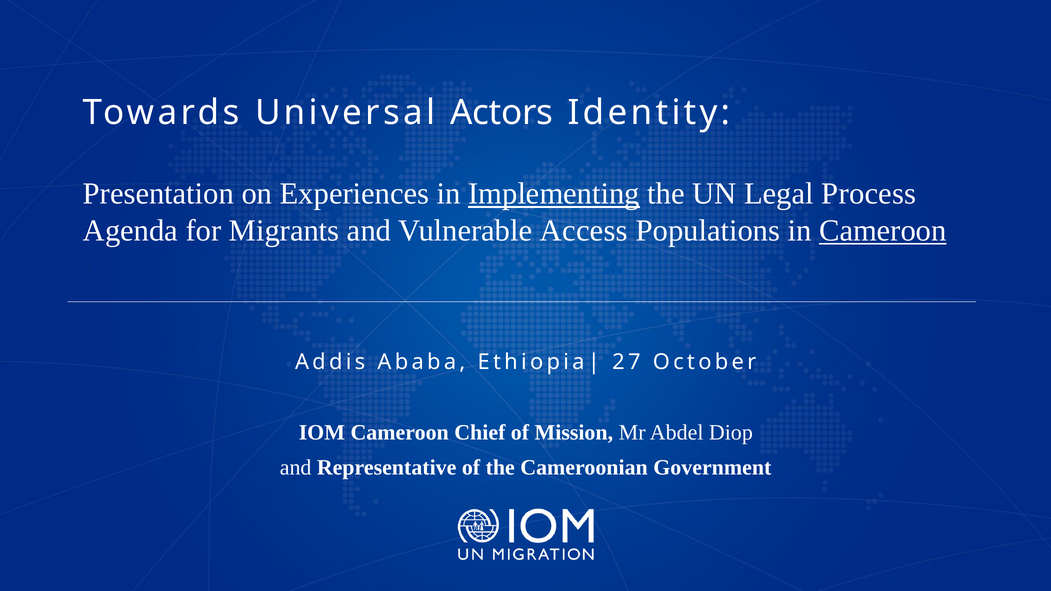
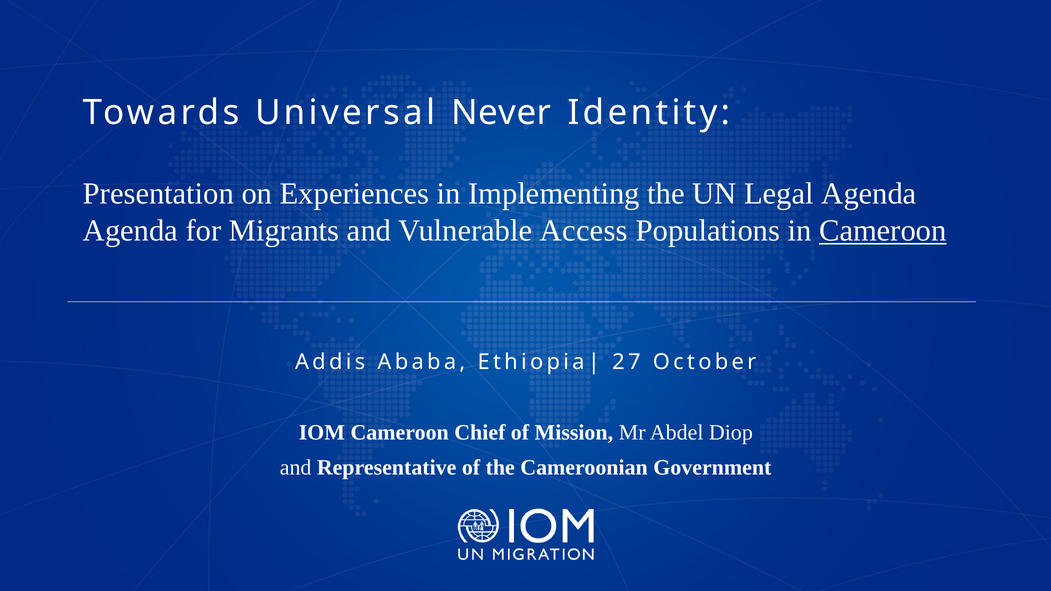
Actors: Actors -> Never
Implementing underline: present -> none
Legal Process: Process -> Agenda
